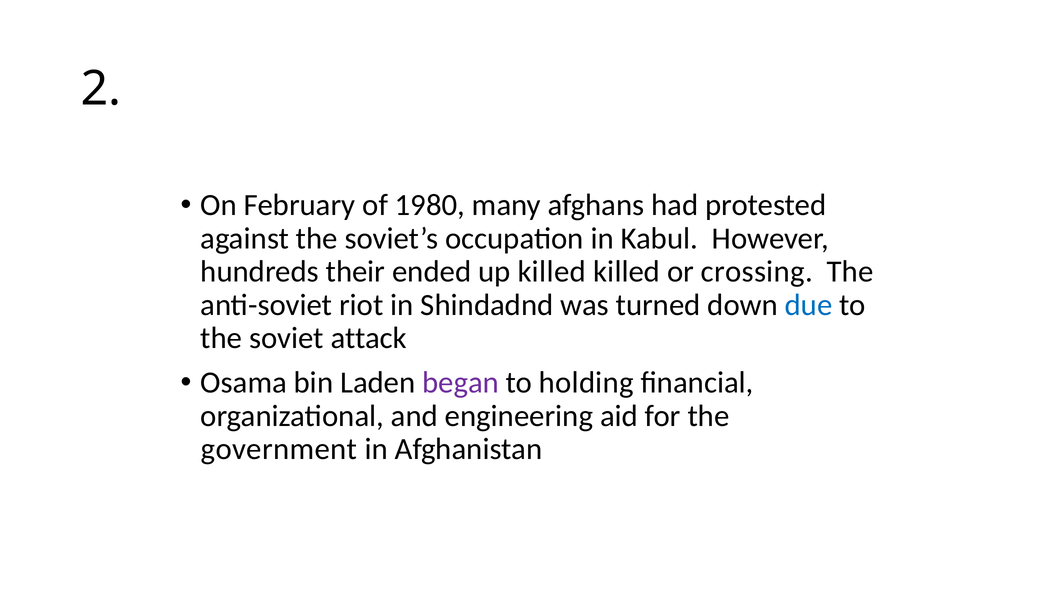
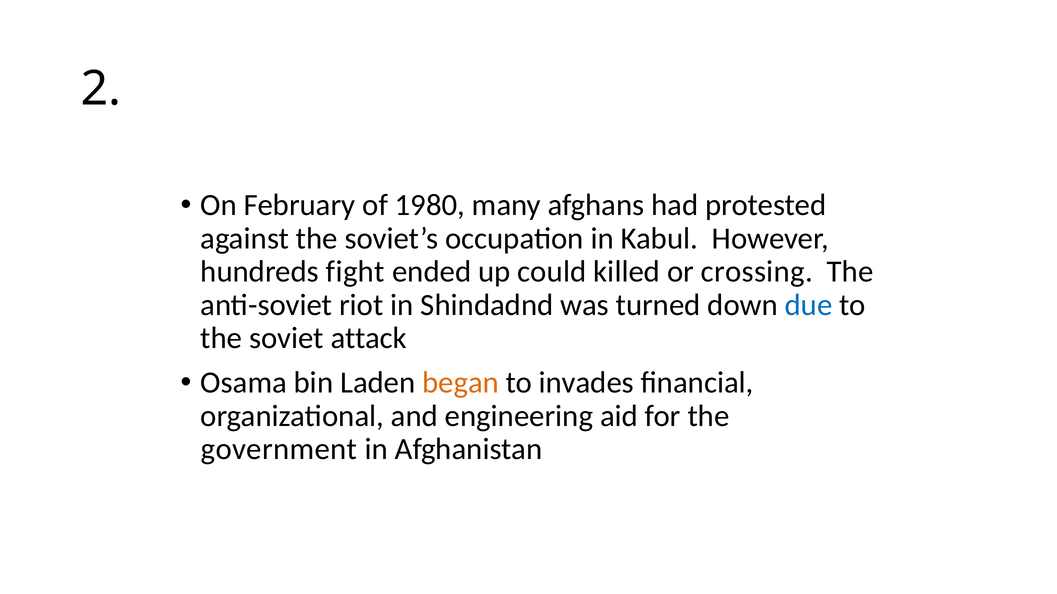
their: their -> fight
up killed: killed -> could
began colour: purple -> orange
holding: holding -> invades
